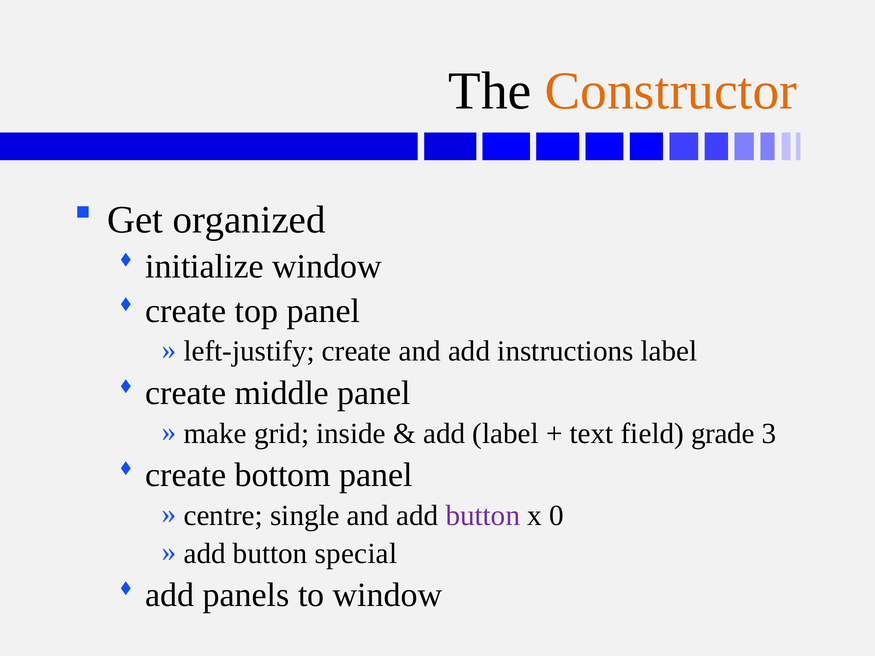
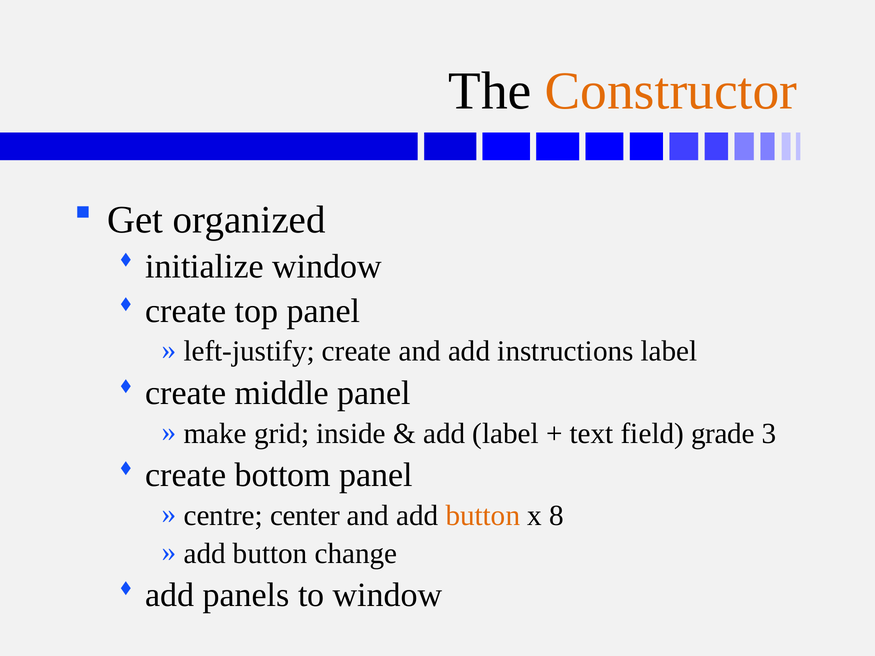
single: single -> center
button at (483, 516) colour: purple -> orange
0: 0 -> 8
special: special -> change
